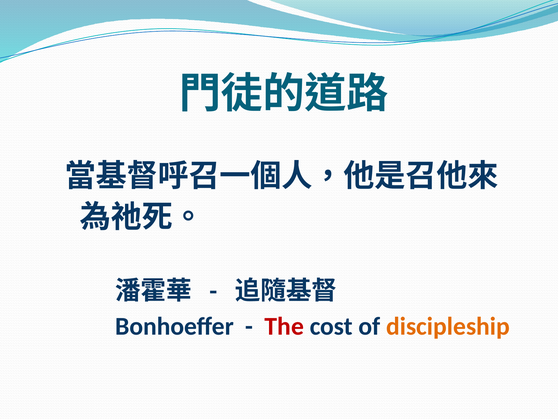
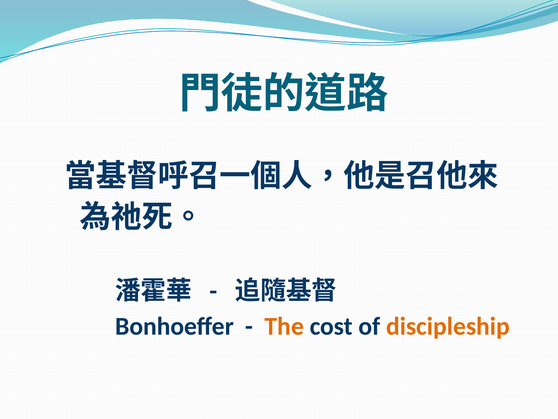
The colour: red -> orange
